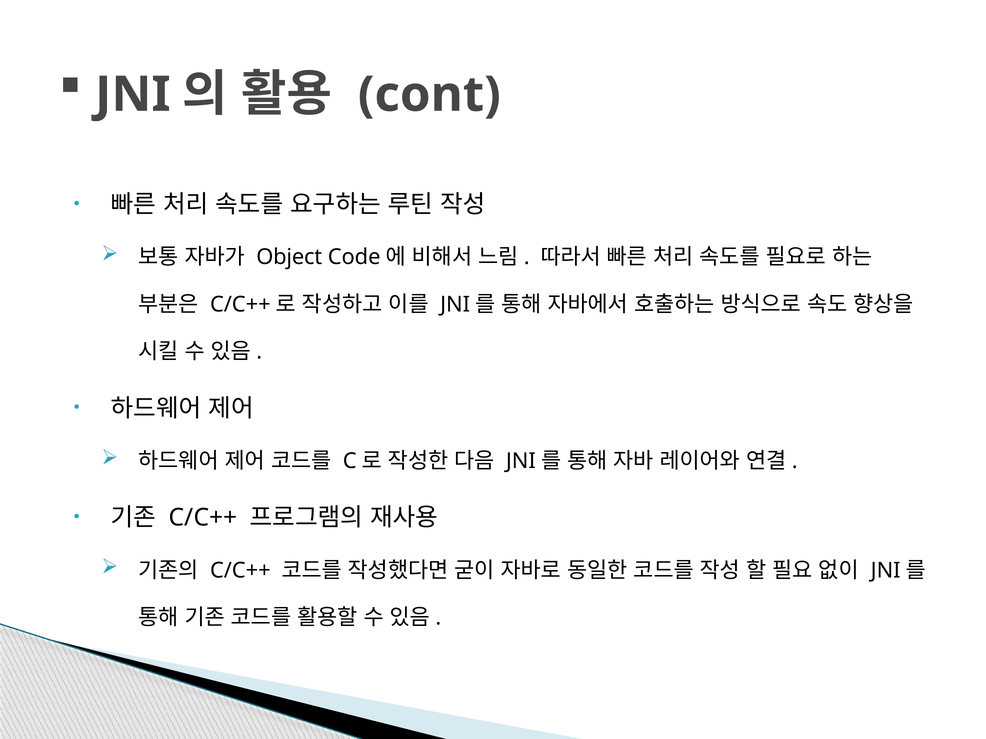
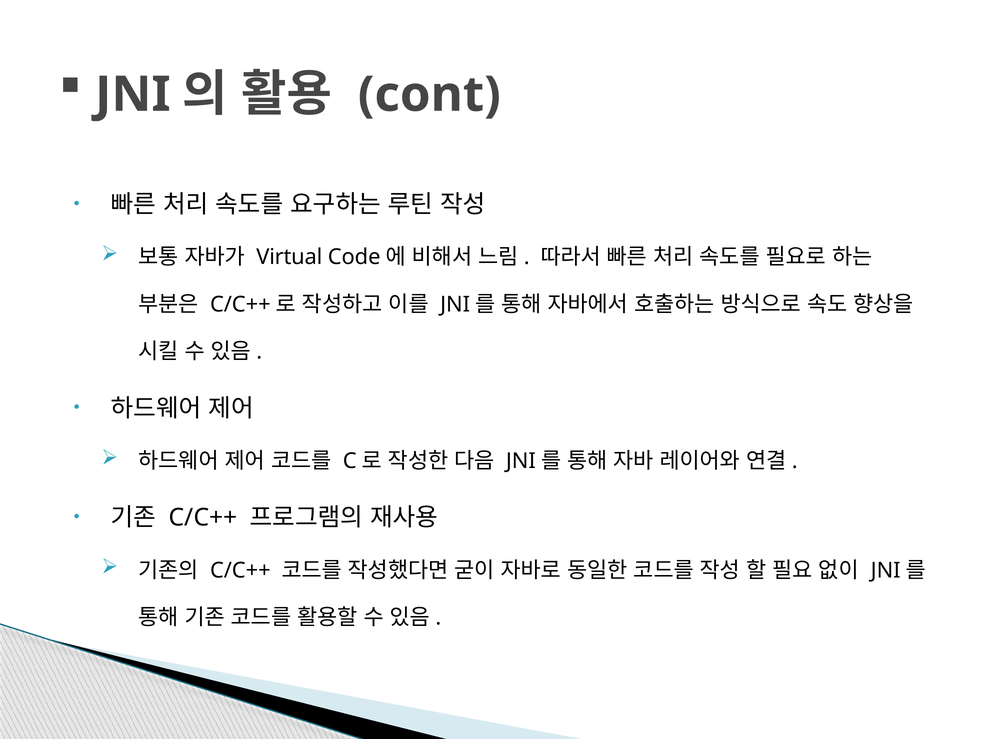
Object: Object -> Virtual
